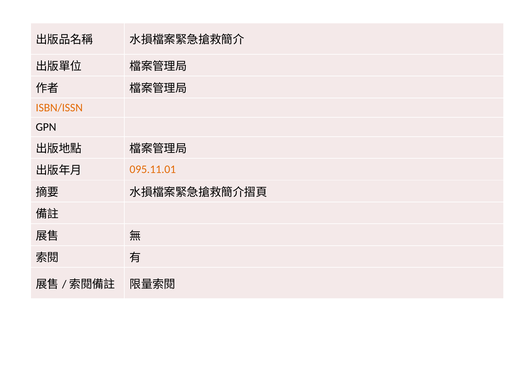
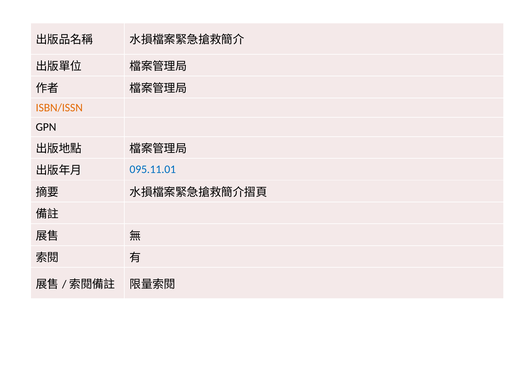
095.11.01 colour: orange -> blue
